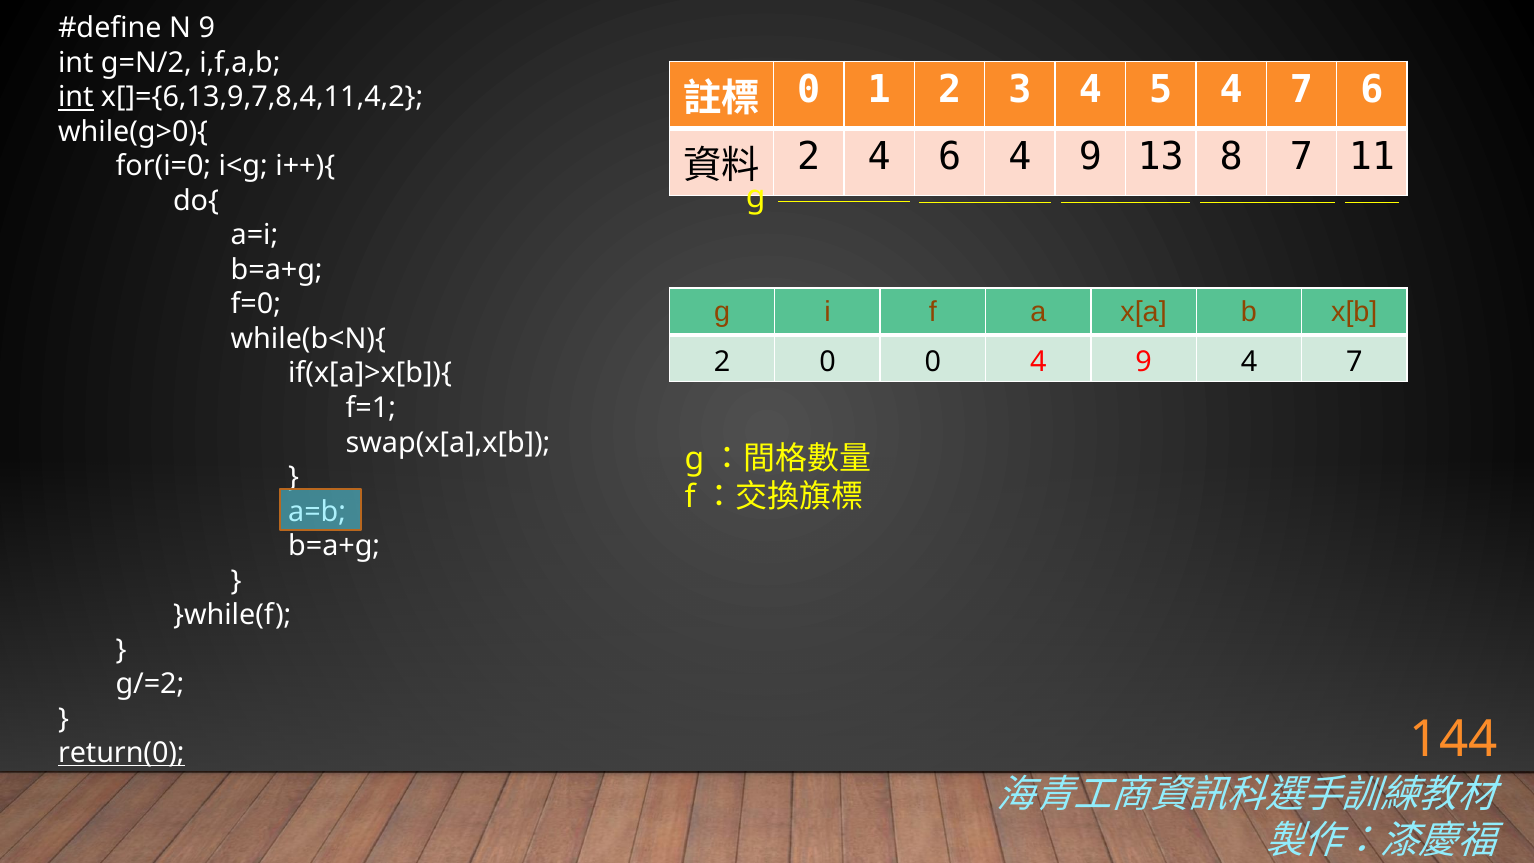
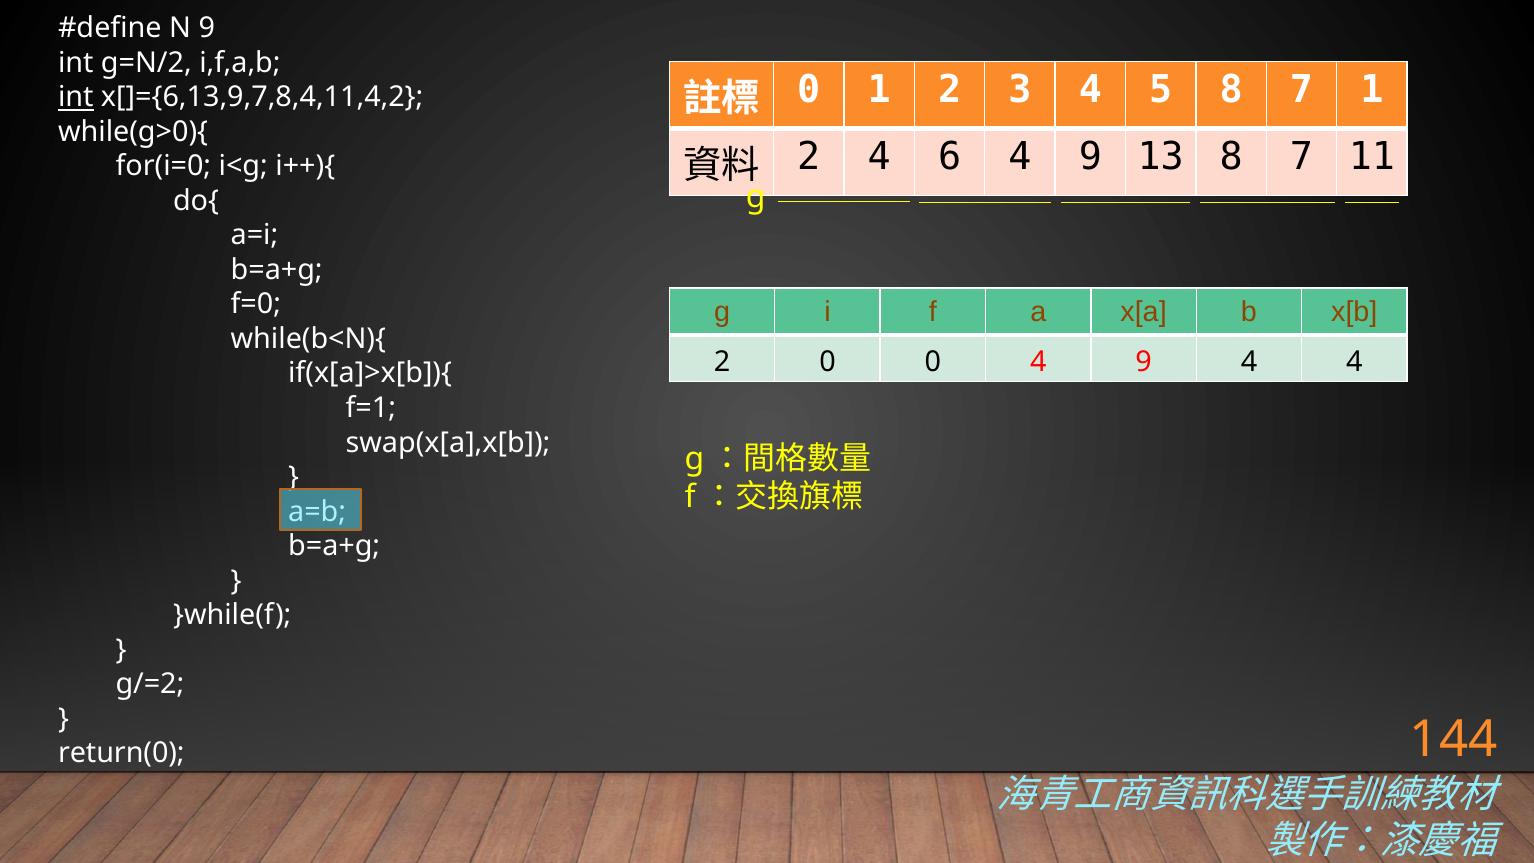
5 4: 4 -> 8
7 6: 6 -> 1
9 4 7: 7 -> 4
return(0 underline: present -> none
